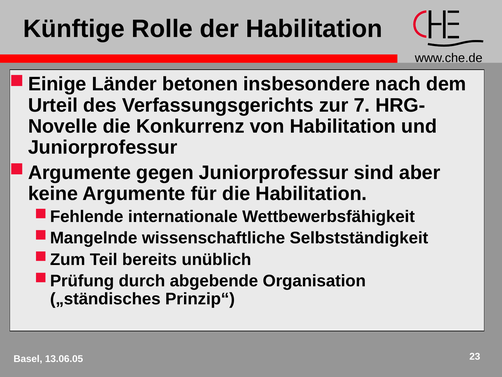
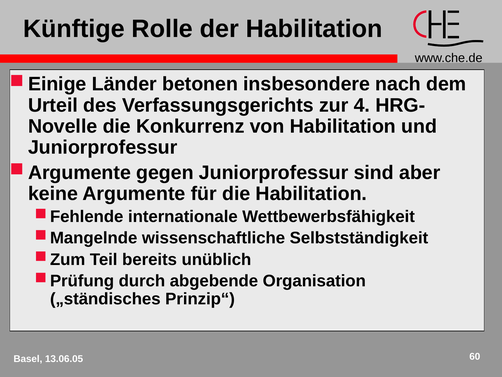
7: 7 -> 4
23: 23 -> 60
